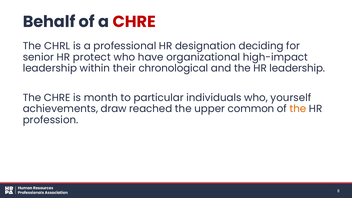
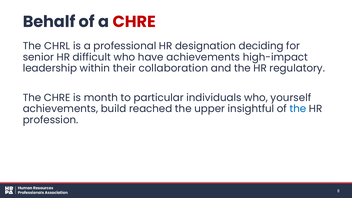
protect: protect -> difficult
have organizational: organizational -> achievements
chronological: chronological -> collaboration
HR leadership: leadership -> regulatory
draw: draw -> build
common: common -> insightful
the at (298, 109) colour: orange -> blue
